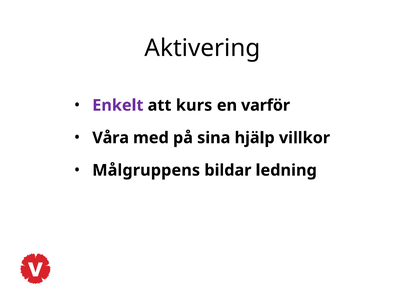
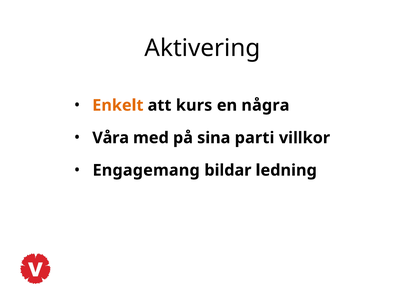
Enkelt colour: purple -> orange
varför: varför -> några
hjälp: hjälp -> parti
Målgruppens: Målgruppens -> Engagemang
